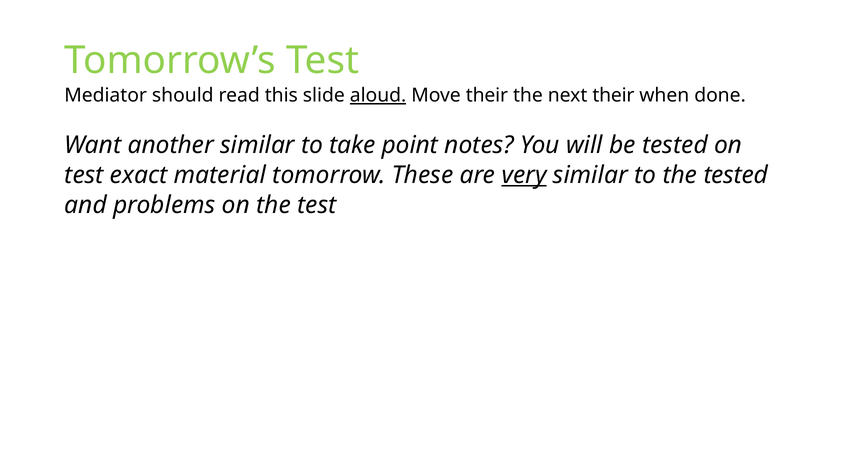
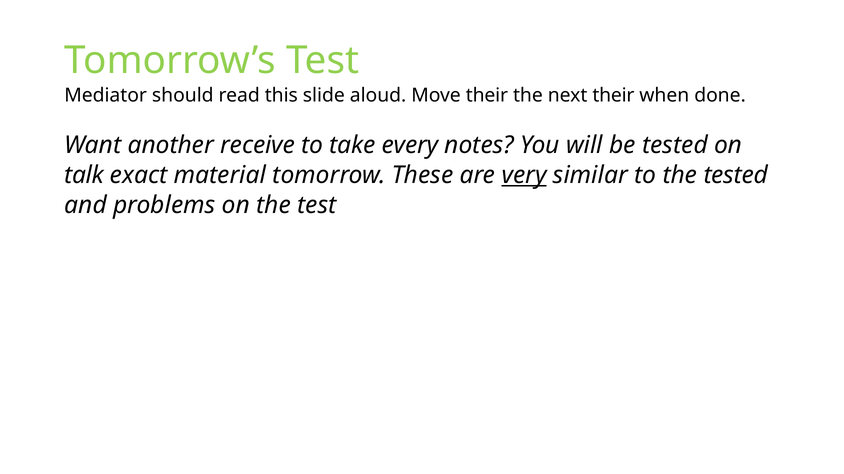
aloud underline: present -> none
another similar: similar -> receive
point: point -> every
test at (84, 176): test -> talk
